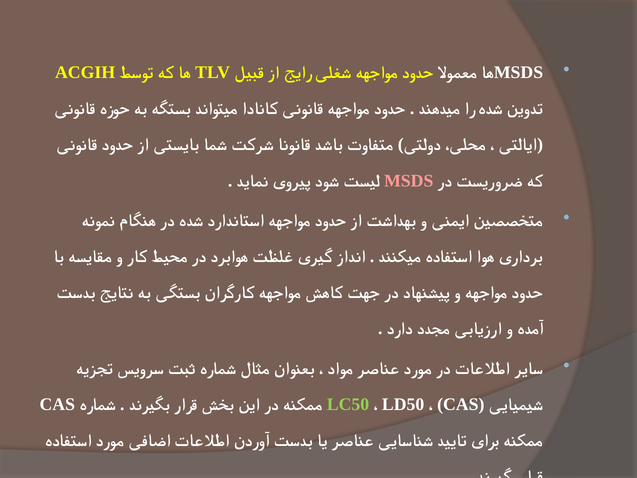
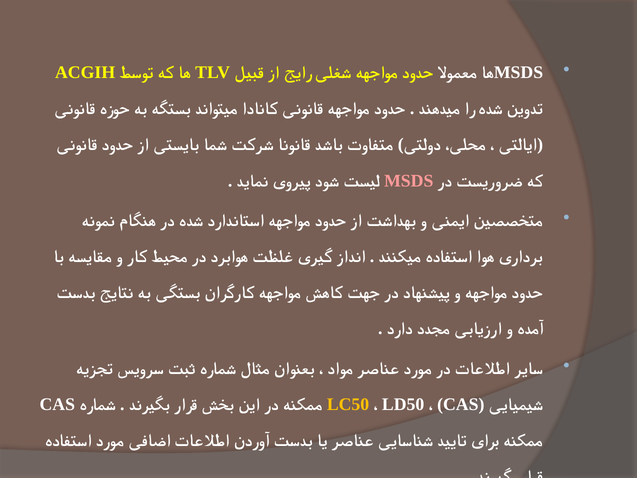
LC50 colour: light green -> yellow
